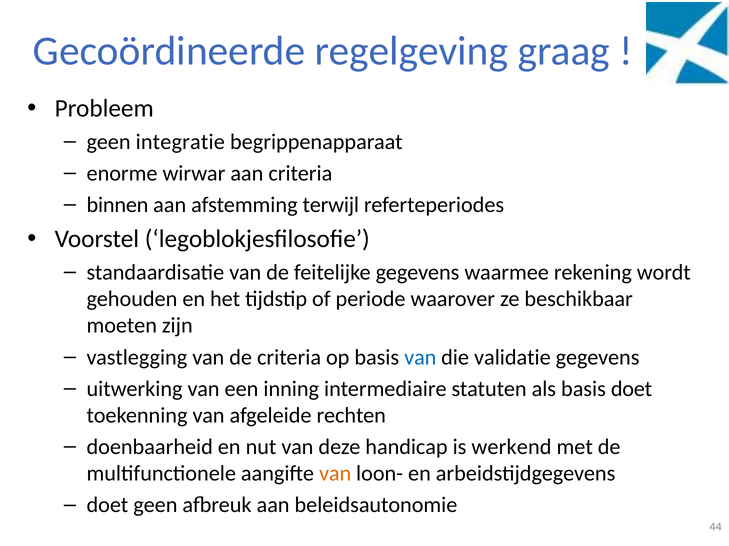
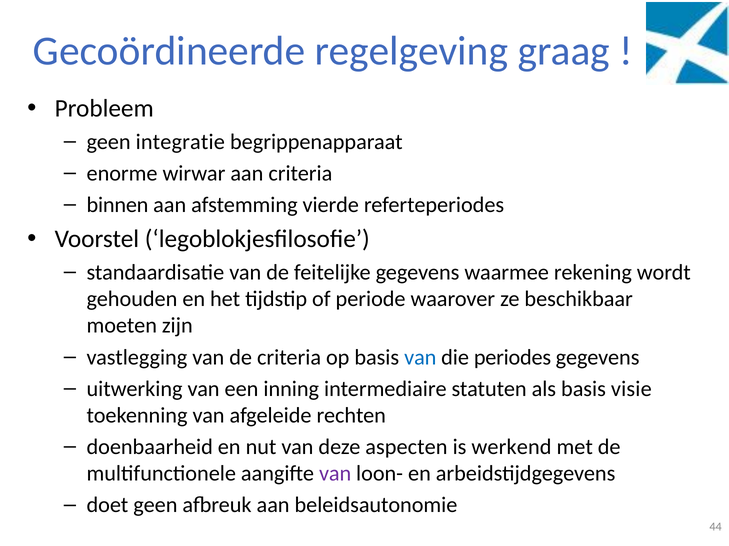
terwijl: terwijl -> vierde
validatie: validatie -> periodes
basis doet: doet -> visie
handicap: handicap -> aspecten
van at (335, 474) colour: orange -> purple
